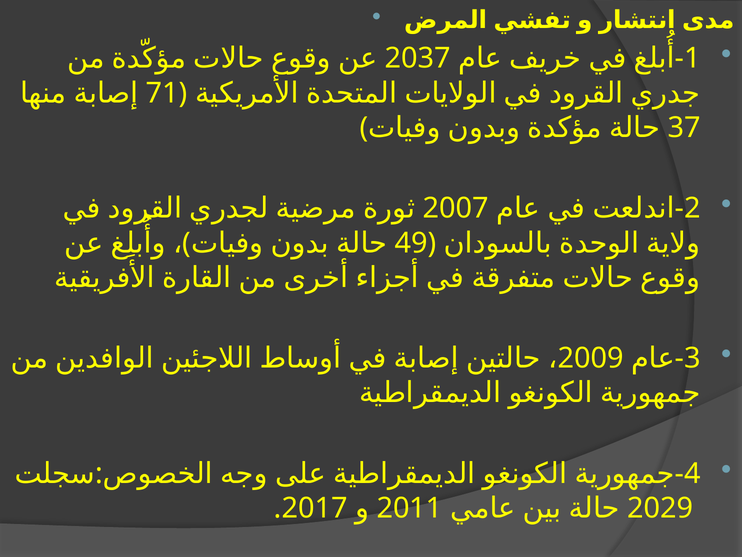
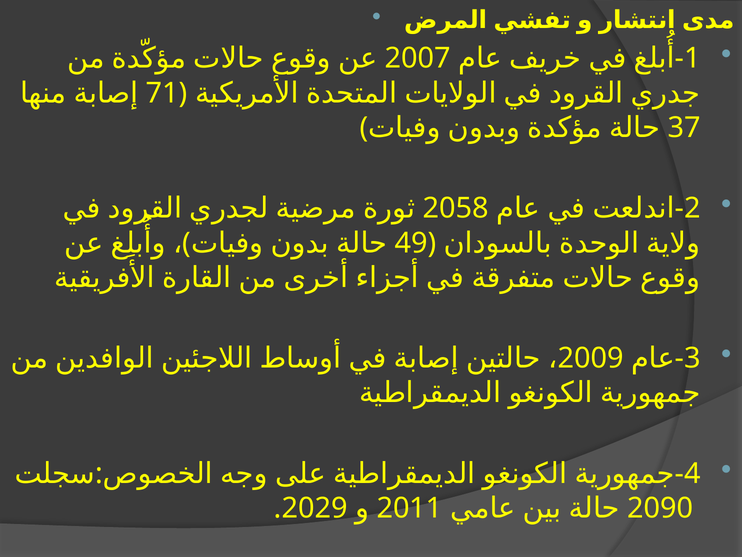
2037: 2037 -> 2007
2007: 2007 -> 2058
2017: 2017 -> 2029
2029: 2029 -> 2090
